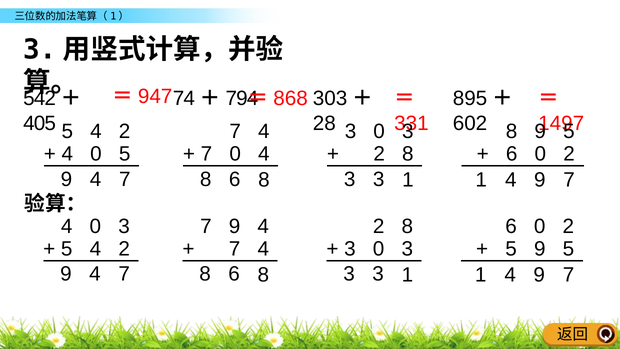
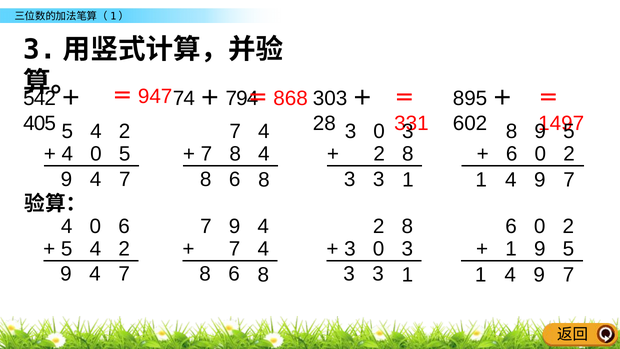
7 0: 0 -> 8
4 0 3: 3 -> 6
5 at (511, 249): 5 -> 1
